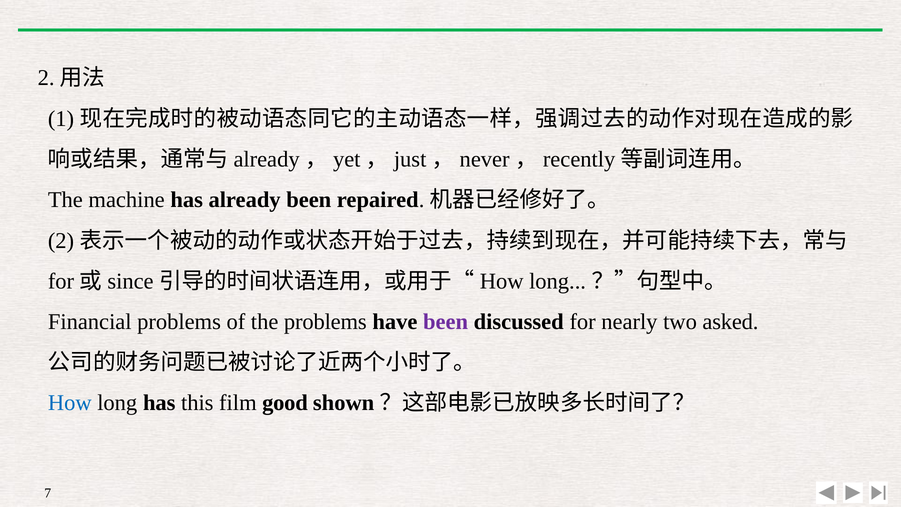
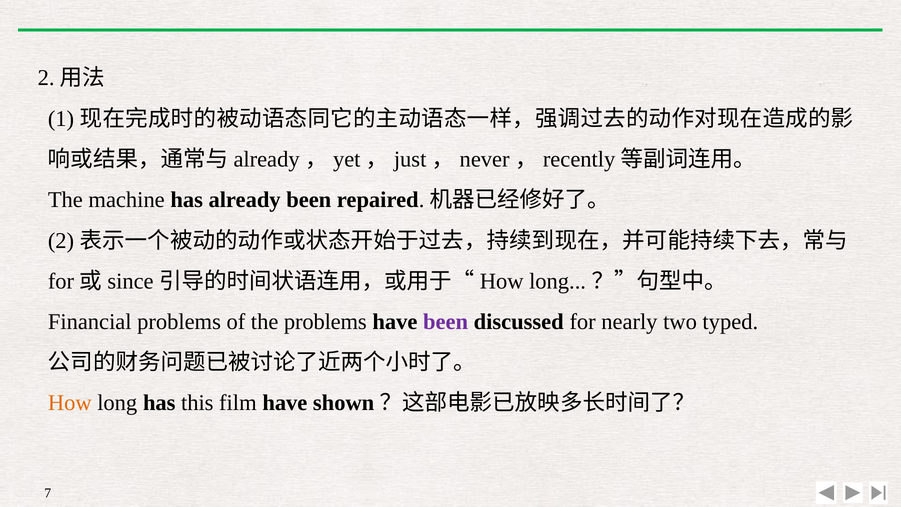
asked: asked -> typed
How colour: blue -> orange
film good: good -> have
